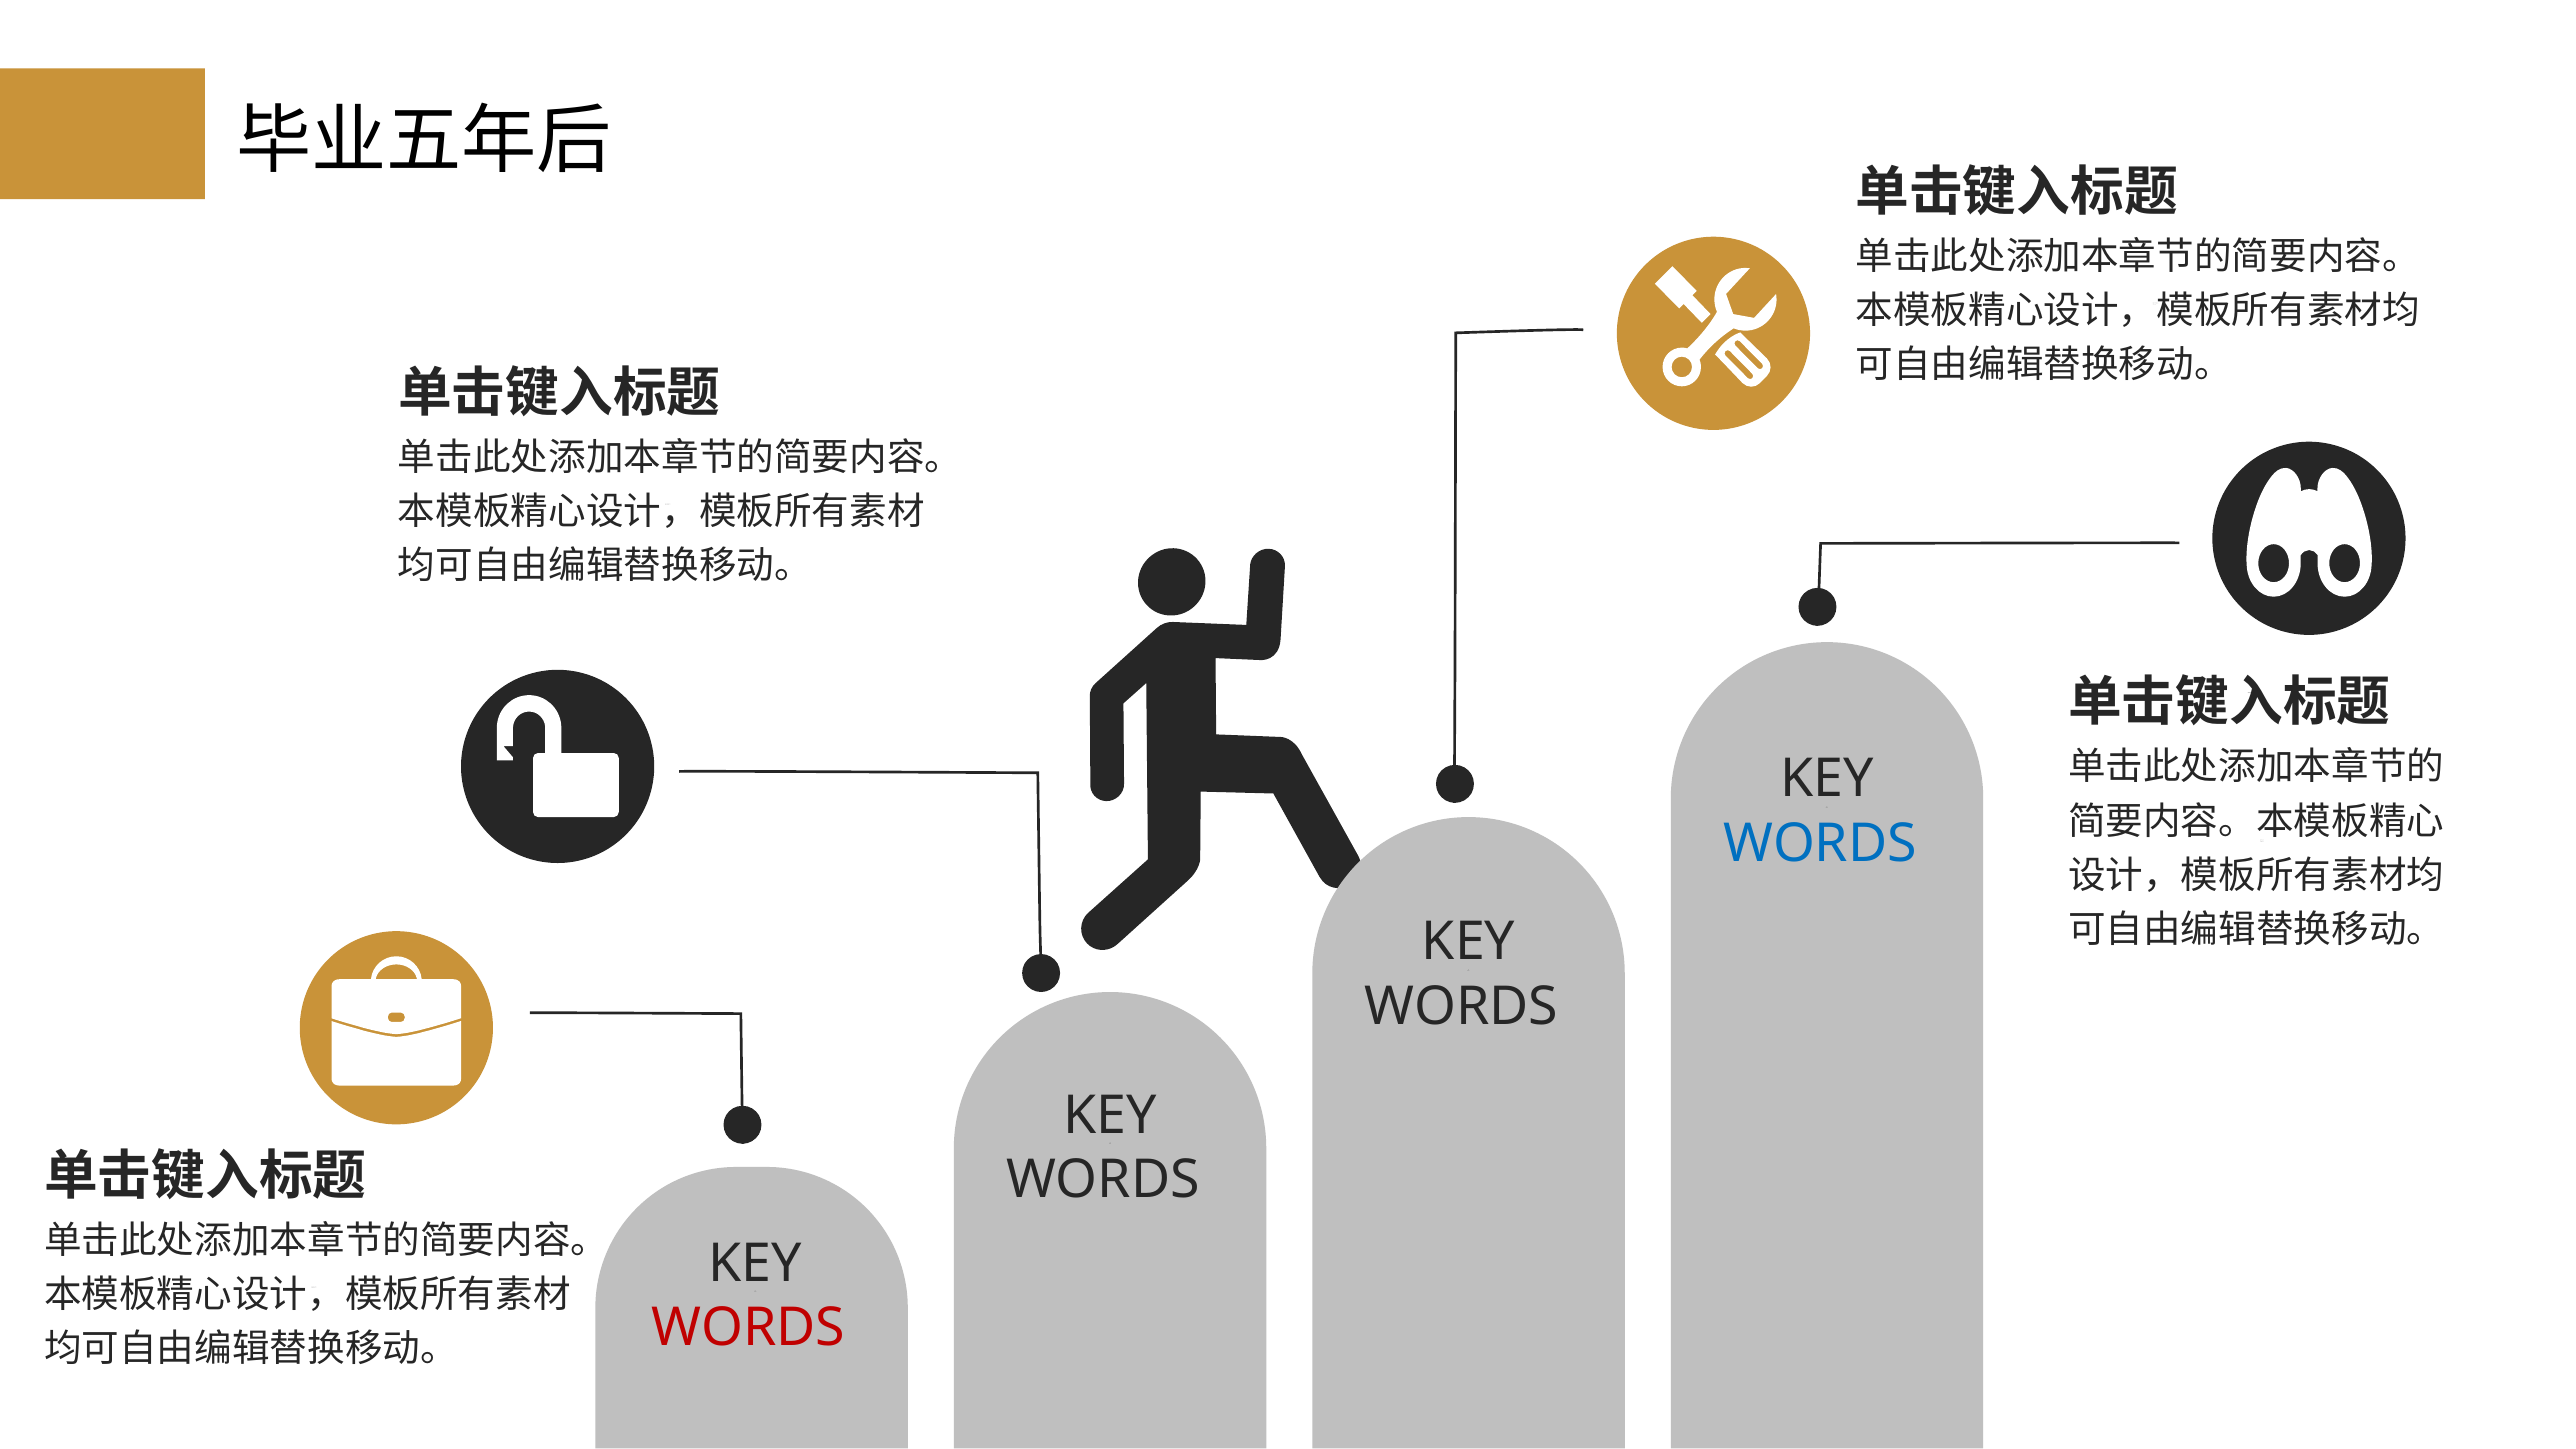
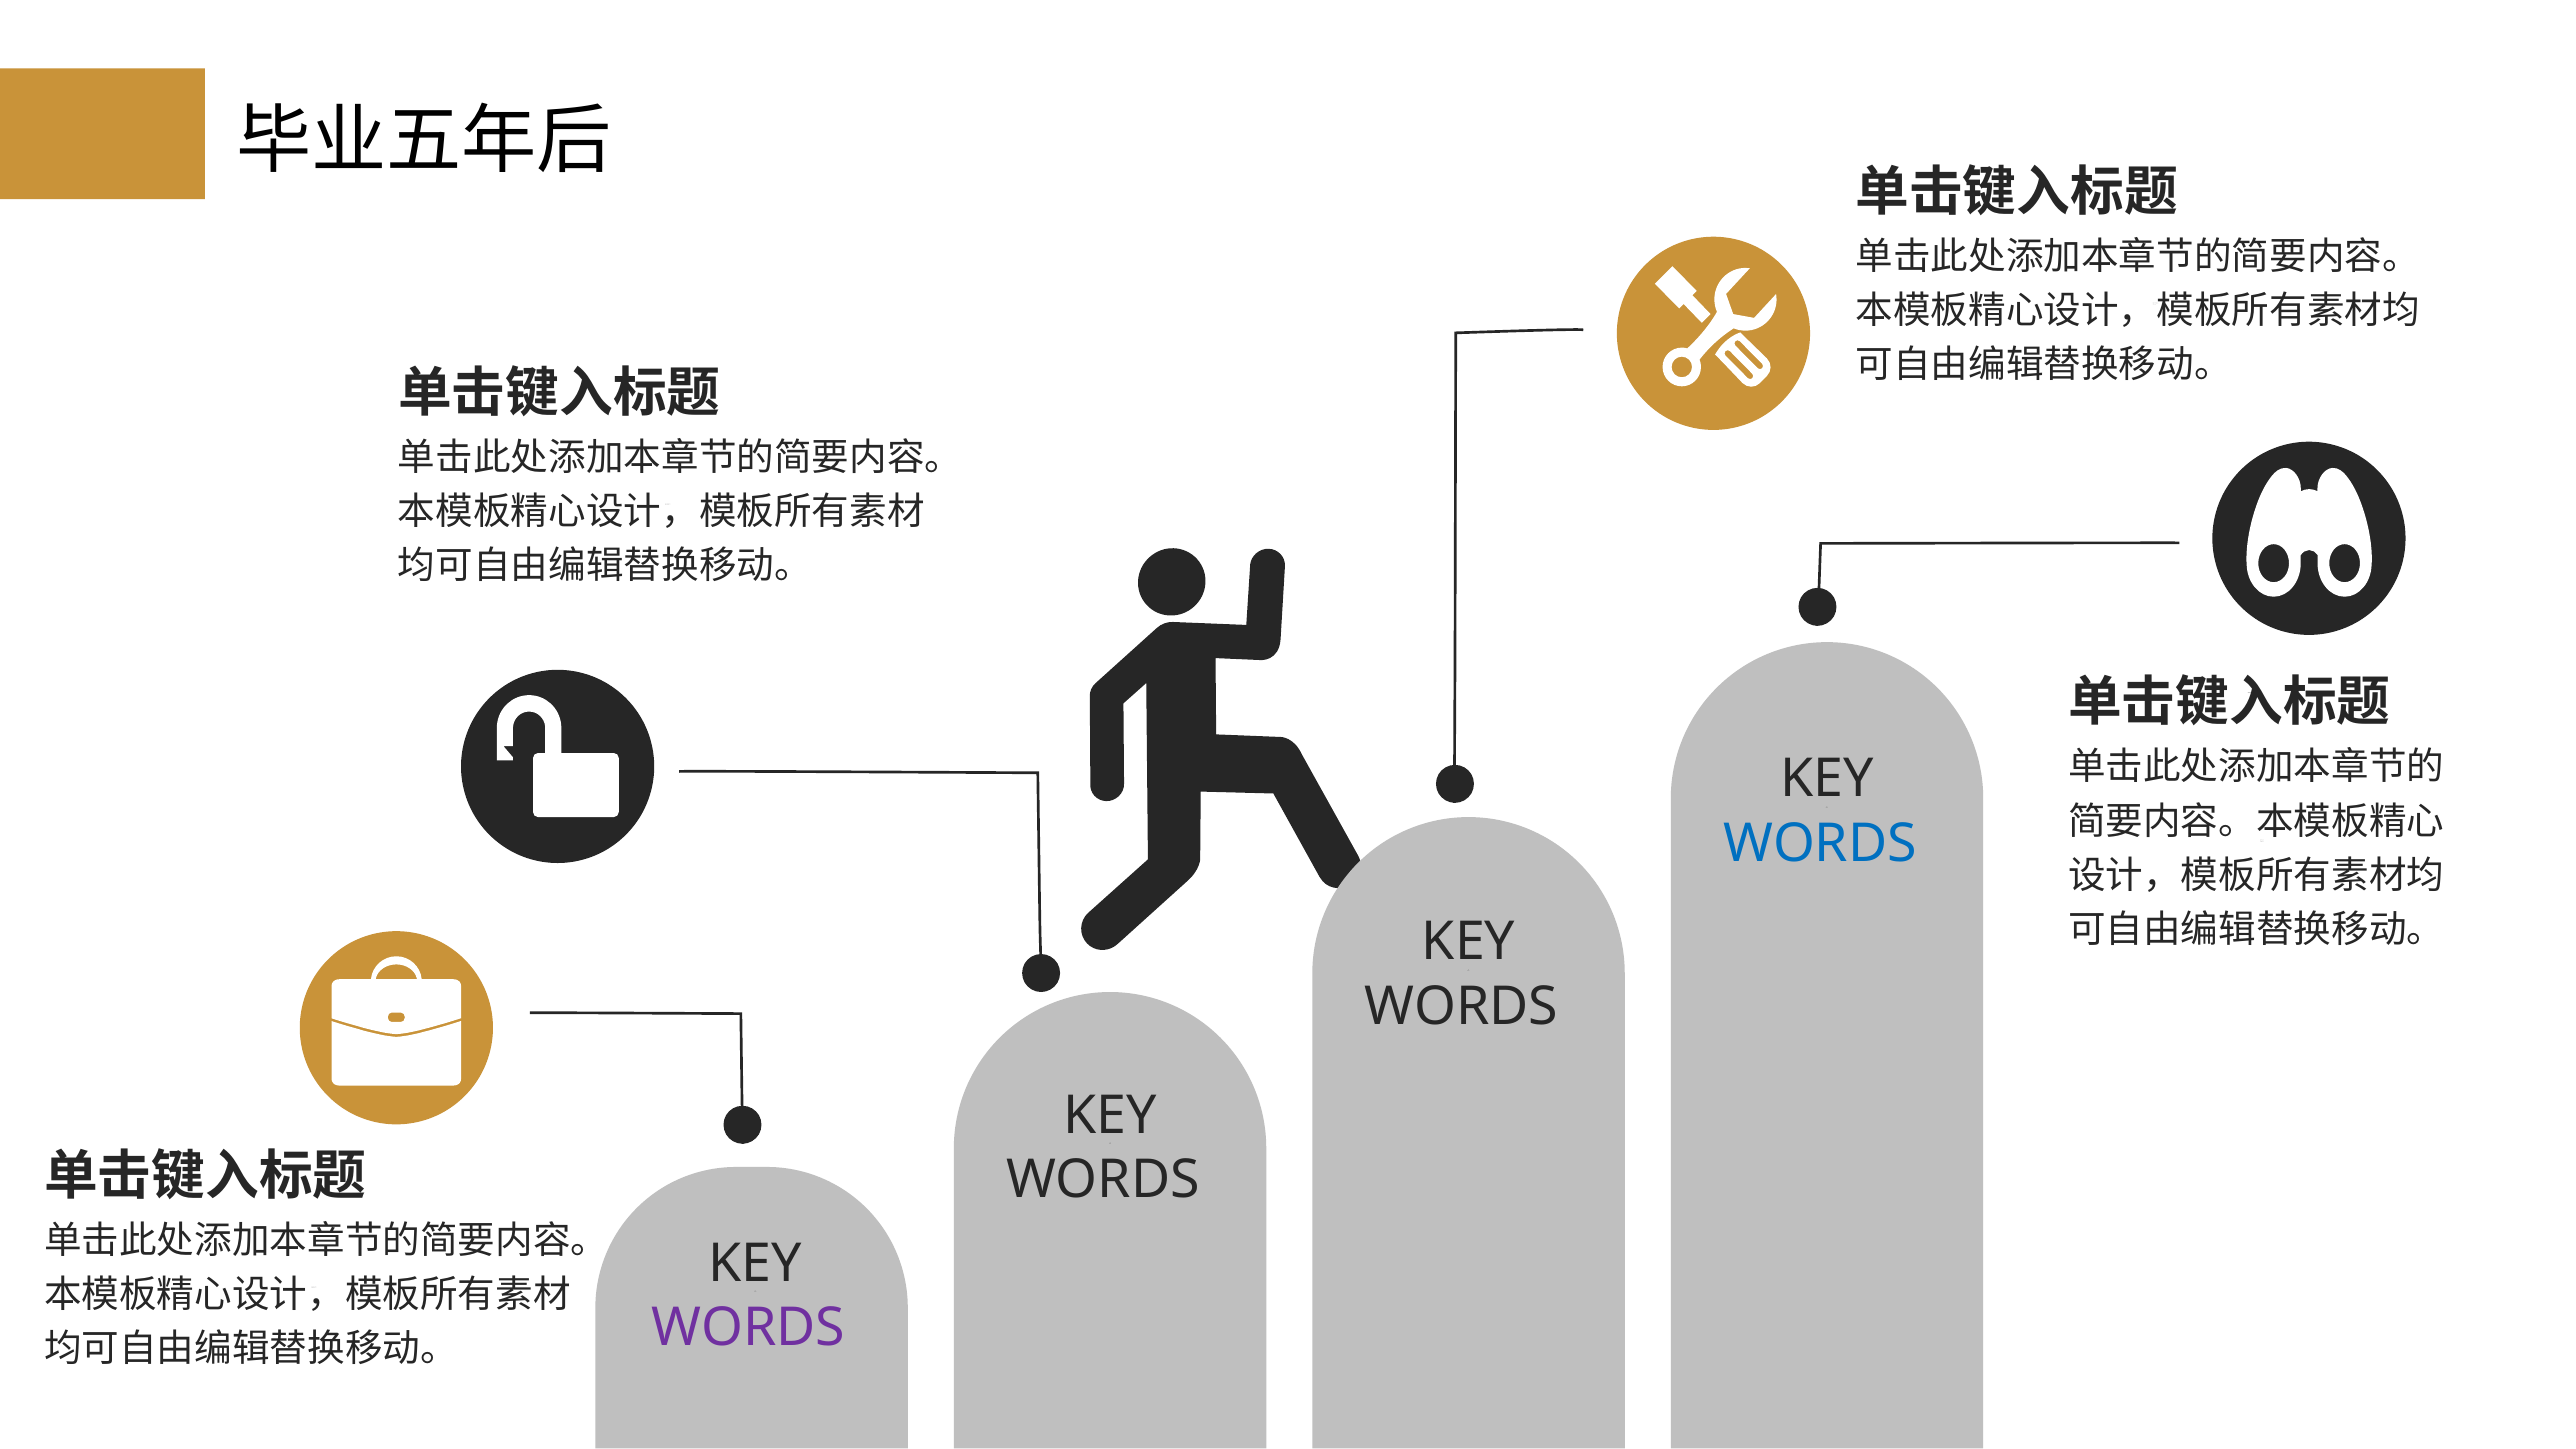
WORDS at (749, 1328) colour: red -> purple
